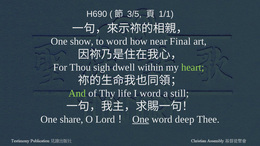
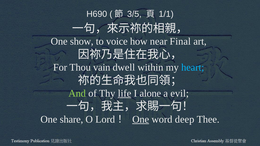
to word: word -> voice
sigh: sigh -> vain
heart colour: light green -> light blue
life underline: none -> present
I word: word -> alone
still: still -> evil
